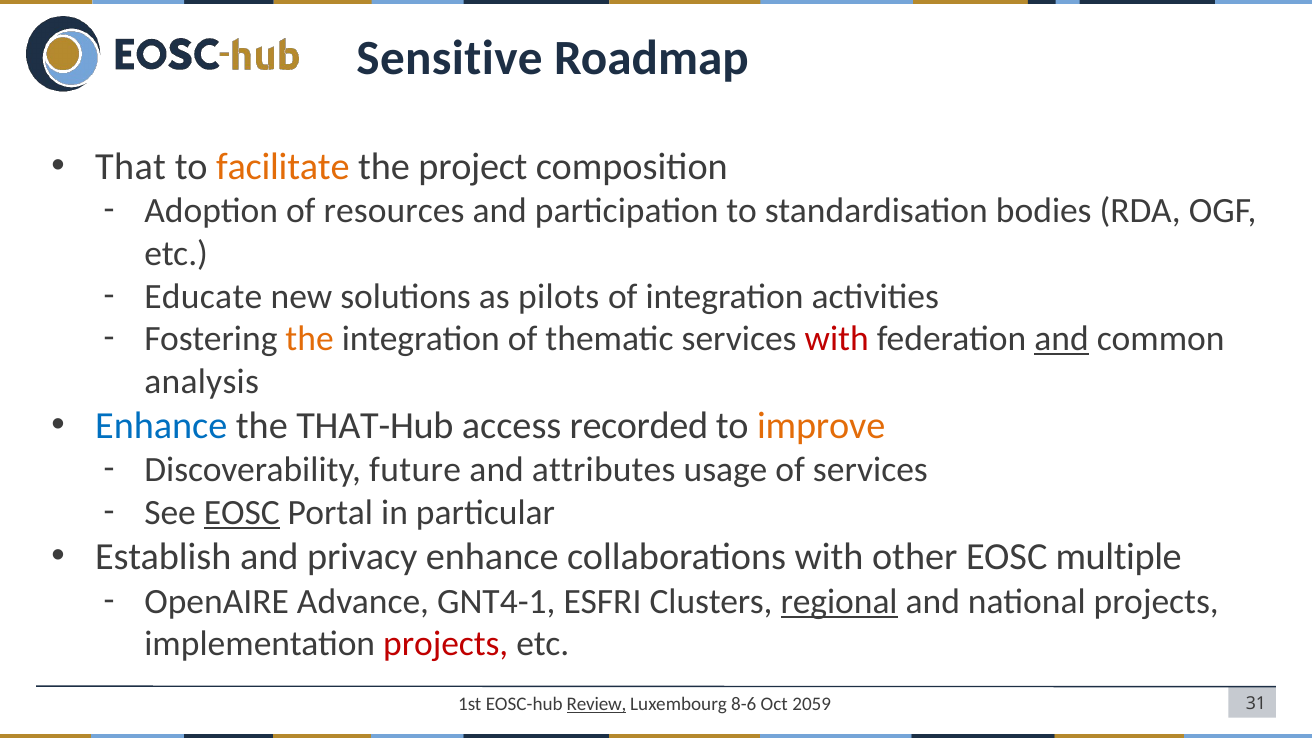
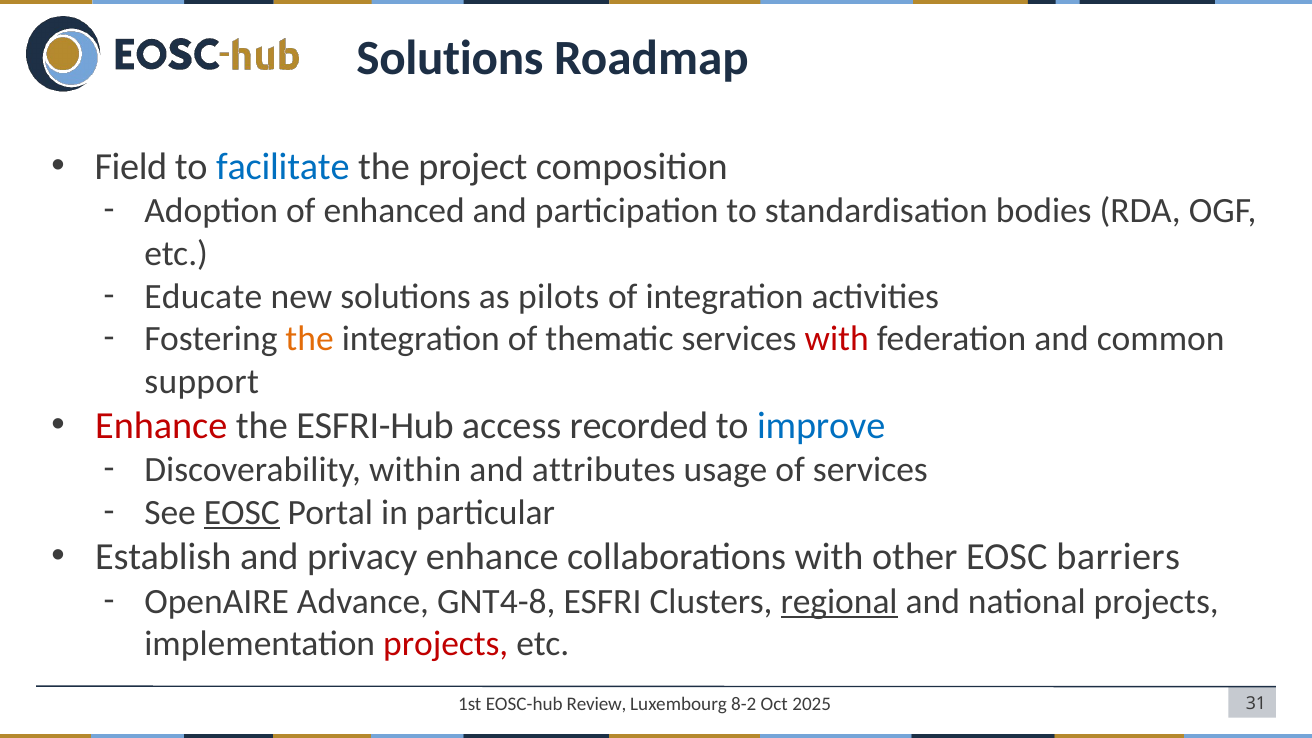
Sensitive at (450, 58): Sensitive -> Solutions
That: That -> Field
facilitate colour: orange -> blue
resources: resources -> enhanced
and at (1062, 339) underline: present -> none
analysis: analysis -> support
Enhance at (161, 426) colour: blue -> red
THAT-Hub: THAT-Hub -> ESFRI-Hub
improve colour: orange -> blue
future: future -> within
multiple: multiple -> barriers
GNT4-1: GNT4-1 -> GNT4-8
Review underline: present -> none
8-6: 8-6 -> 8-2
2059: 2059 -> 2025
